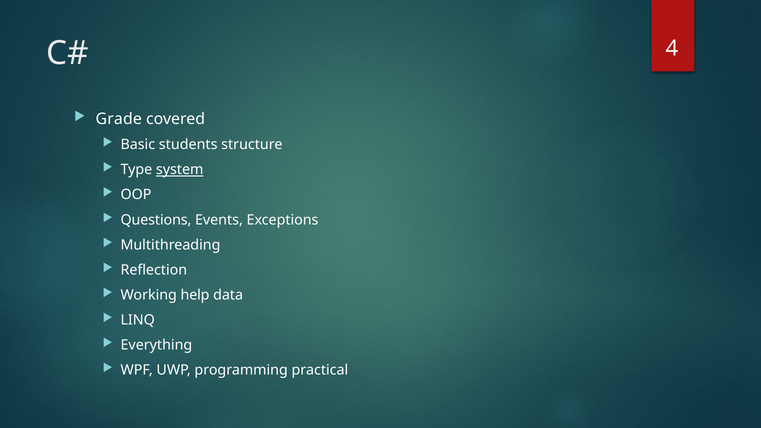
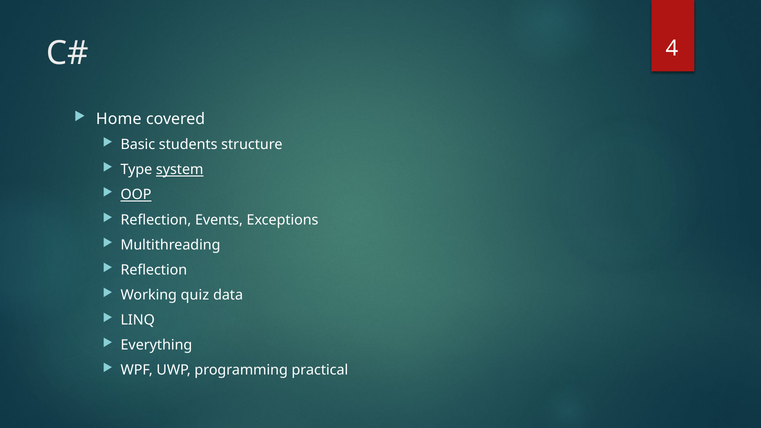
Grade: Grade -> Home
OOP underline: none -> present
Questions at (156, 220): Questions -> Reflection
help: help -> quiz
